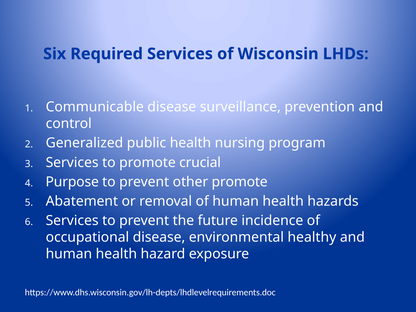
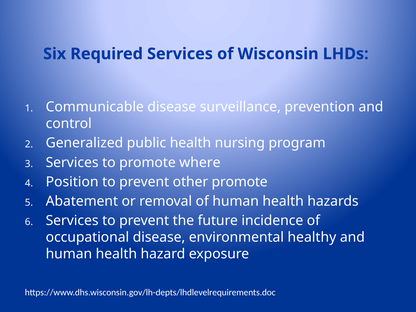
crucial: crucial -> where
Purpose: Purpose -> Position
